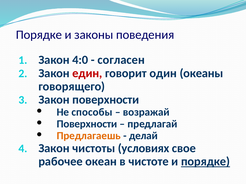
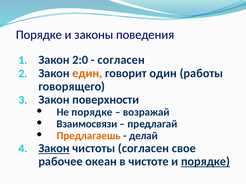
4:0: 4:0 -> 2:0
един colour: red -> orange
океаны: океаны -> работы
Не способы: способы -> порядке
Поверхности at (87, 124): Поверхности -> Взаимосвязи
Закон at (54, 149) underline: none -> present
чистоты условиях: условиях -> согласен
